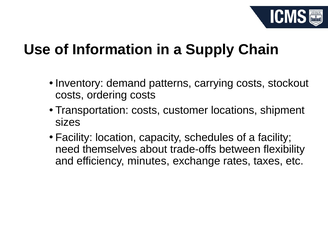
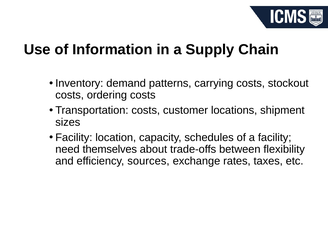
minutes: minutes -> sources
